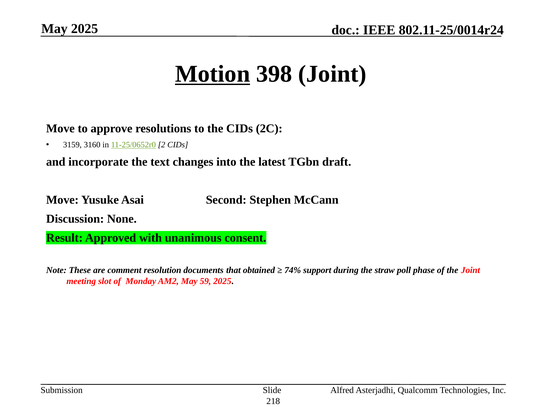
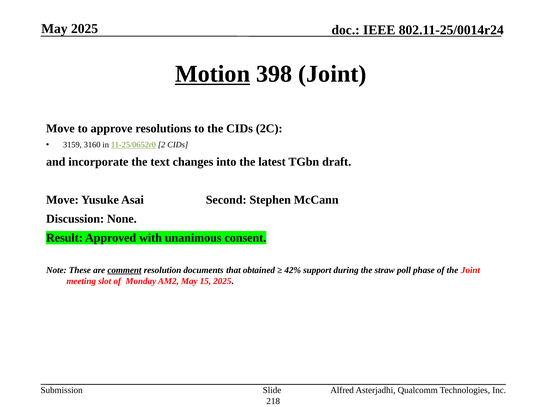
comment underline: none -> present
74%: 74% -> 42%
59: 59 -> 15
